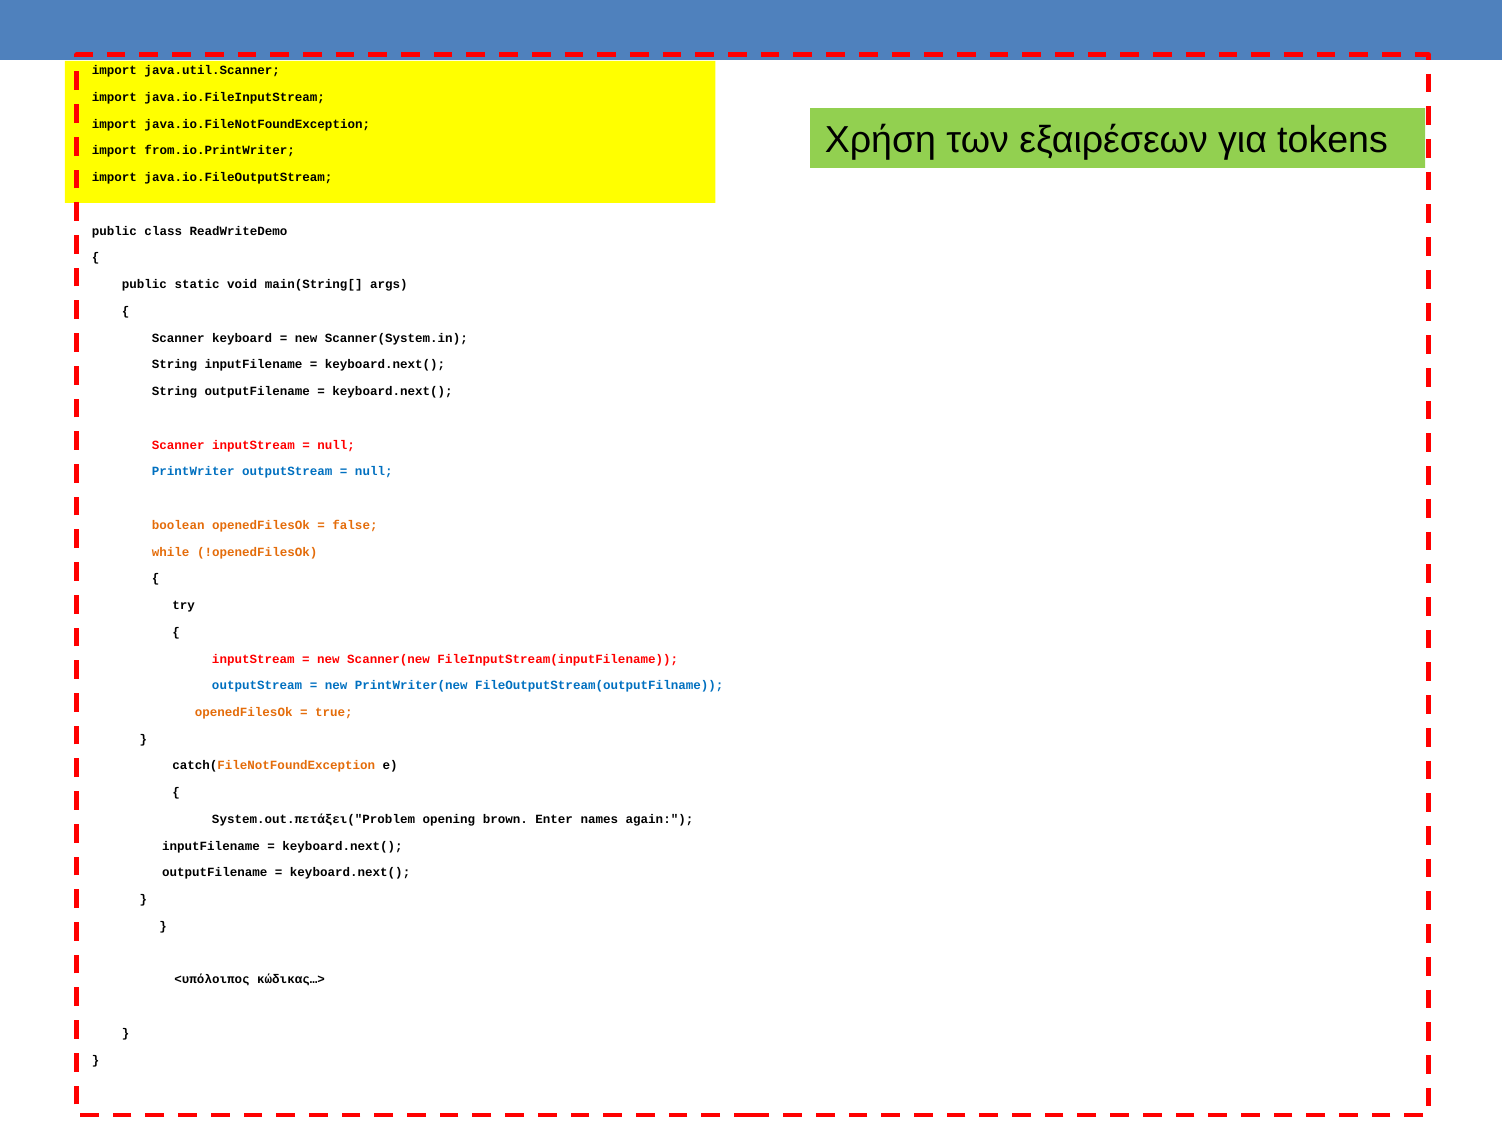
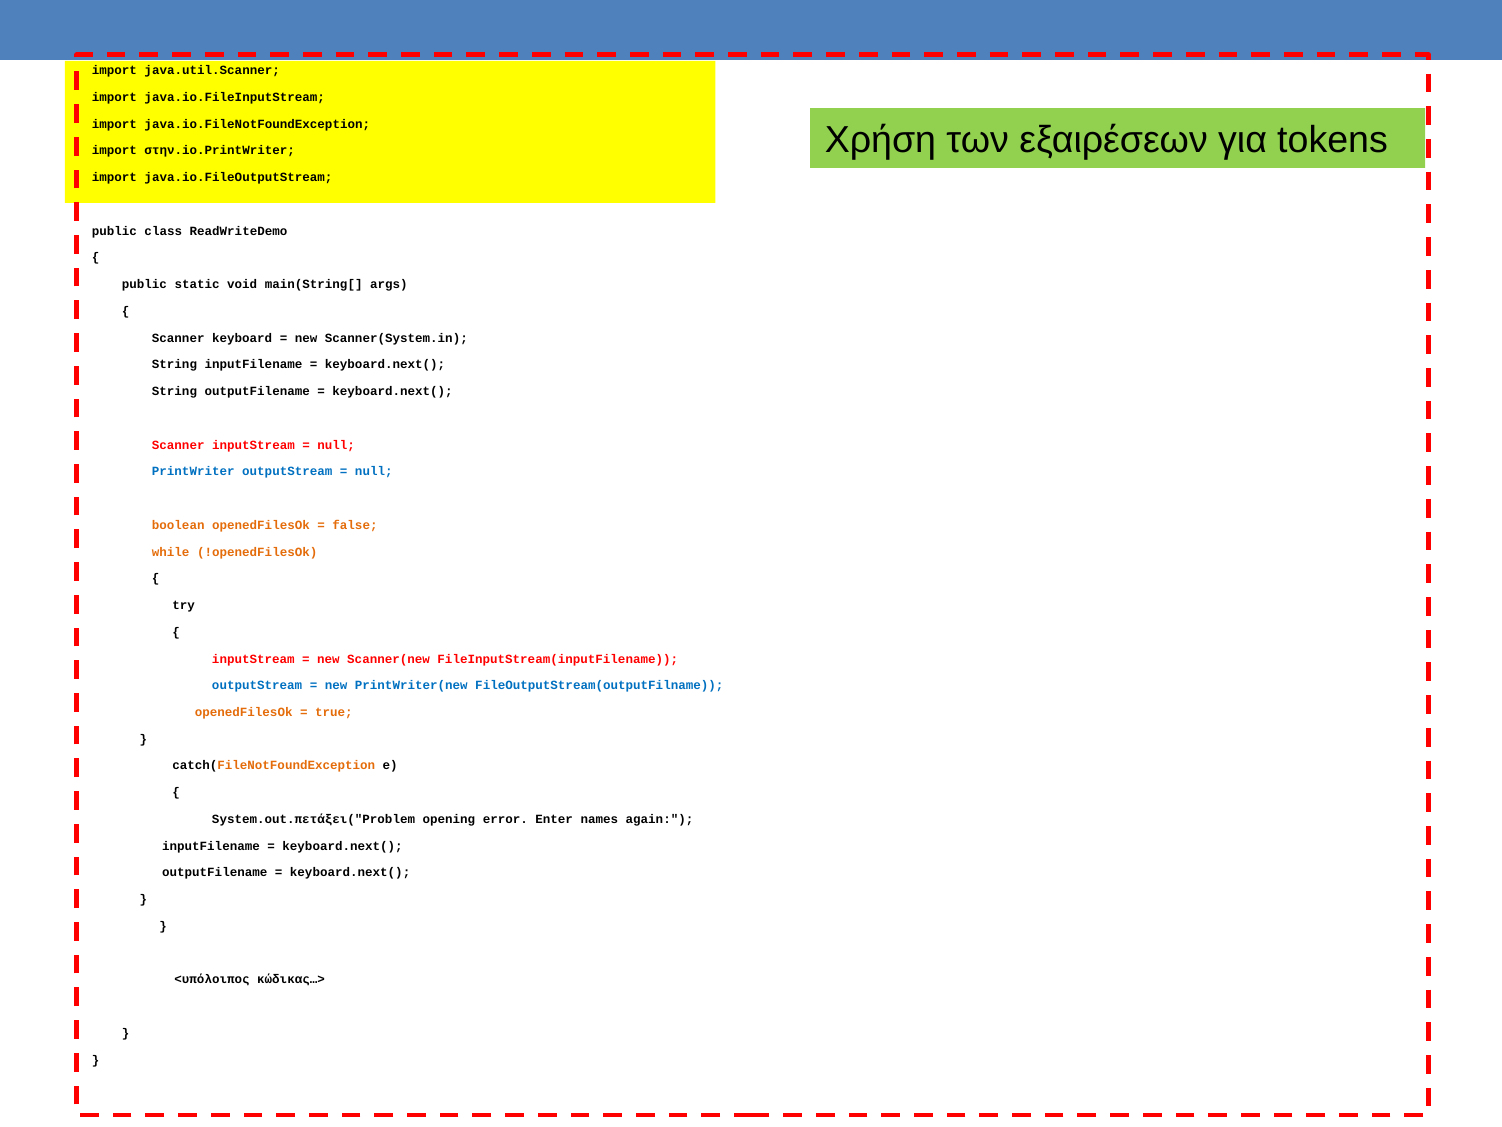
from.io.PrintWriter: from.io.PrintWriter -> στην.io.PrintWriter
brown: brown -> error
